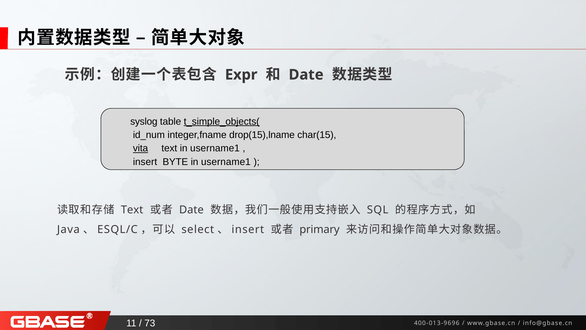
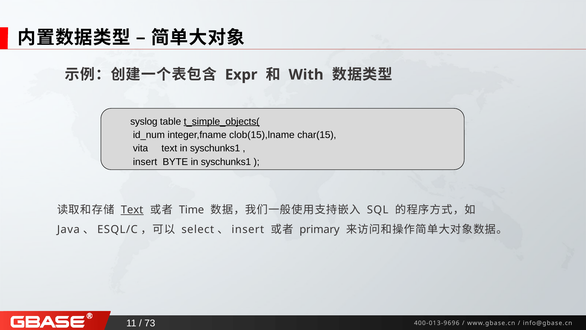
Date at (306, 75): Date -> With
drop(15),lname: drop(15),lname -> clob(15),lname
vita underline: present -> none
text in username1: username1 -> syschunks1
BYTE in username1: username1 -> syschunks1
Text at (132, 210) underline: none -> present
Date at (191, 210): Date -> Time
